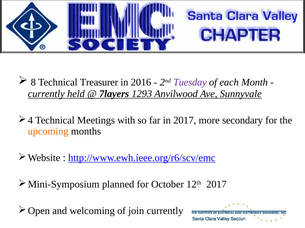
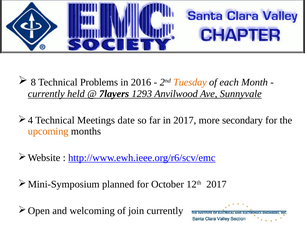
Treasurer: Treasurer -> Problems
Tuesday colour: purple -> orange
with: with -> date
